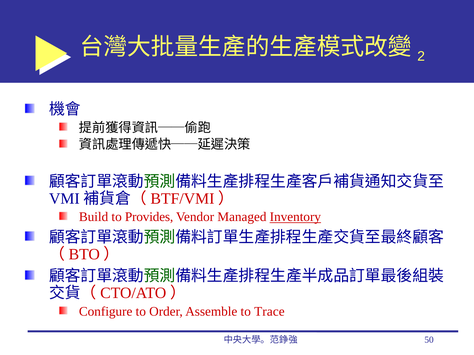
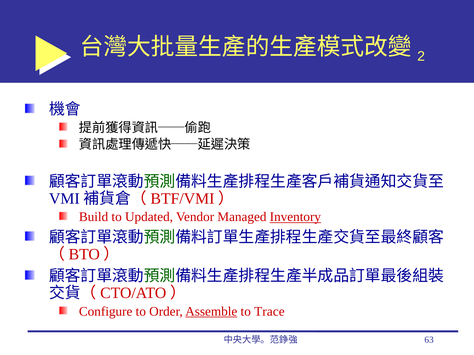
Provides: Provides -> Updated
Assemble underline: none -> present
50: 50 -> 63
